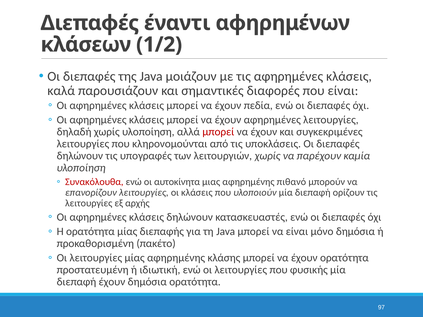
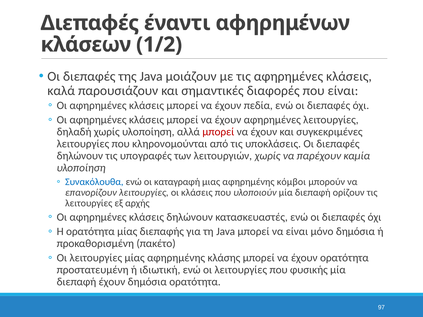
Συνακόλουθα colour: red -> blue
αυτοκίνητα: αυτοκίνητα -> καταγραφή
πιθανό: πιθανό -> κόμβοι
